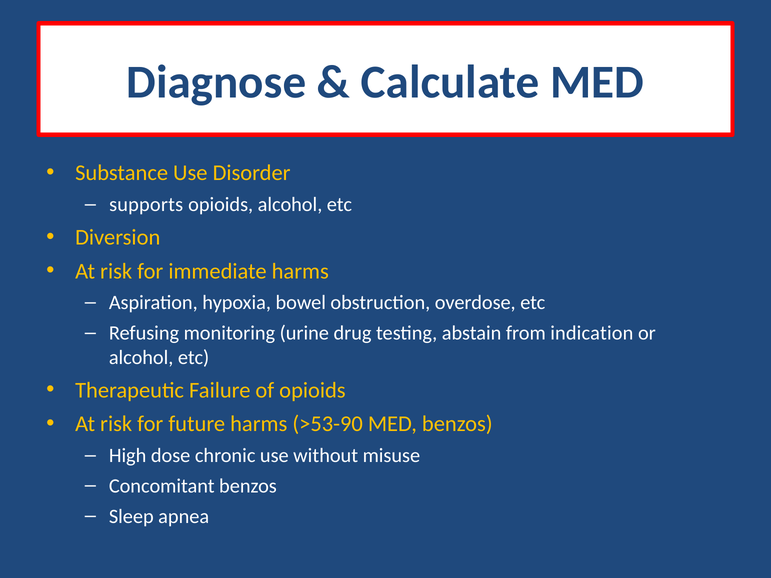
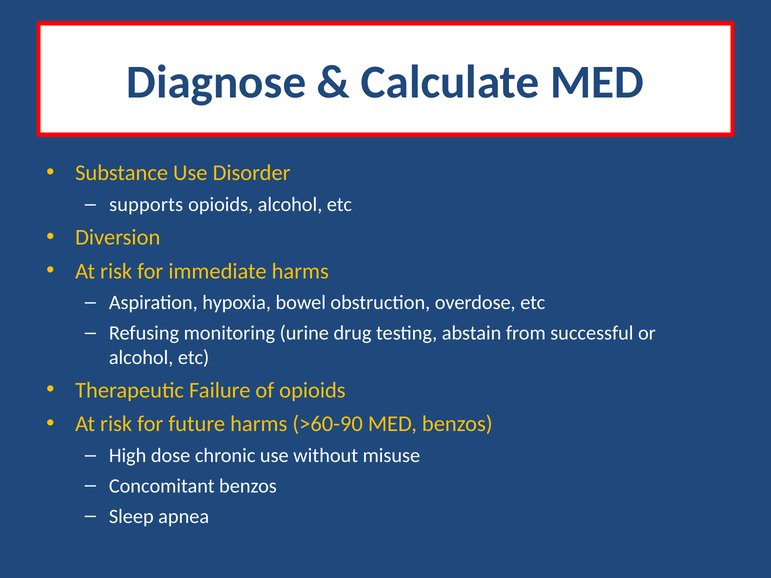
indication: indication -> successful
>53-90: >53-90 -> >60-90
